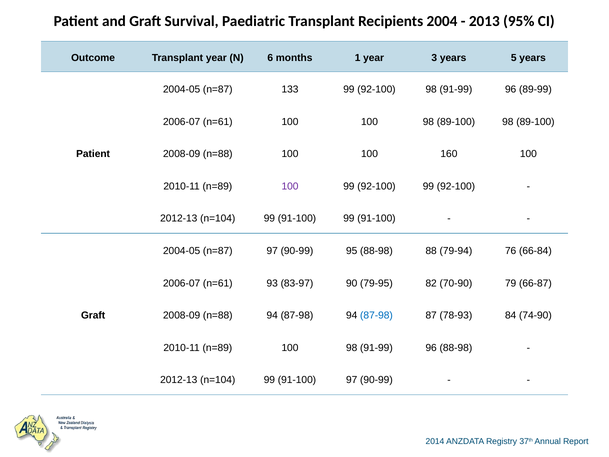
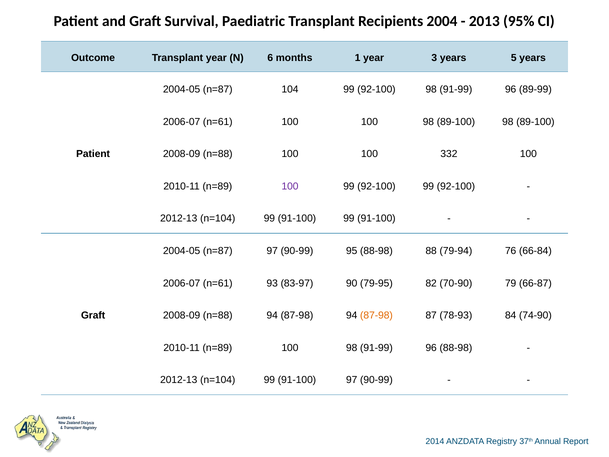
133: 133 -> 104
160: 160 -> 332
87-98 at (376, 315) colour: blue -> orange
